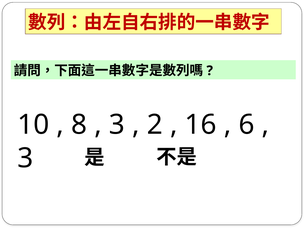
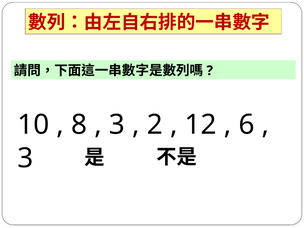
16: 16 -> 12
